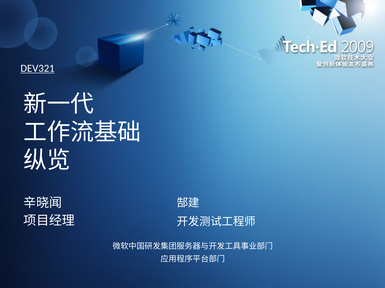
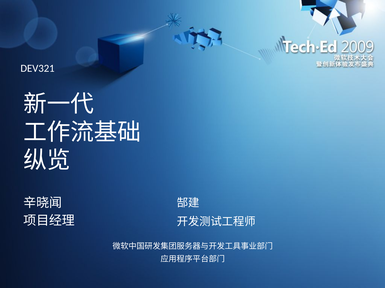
DEV321 underline: present -> none
